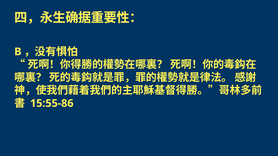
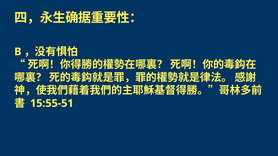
15:55-86: 15:55-86 -> 15:55-51
